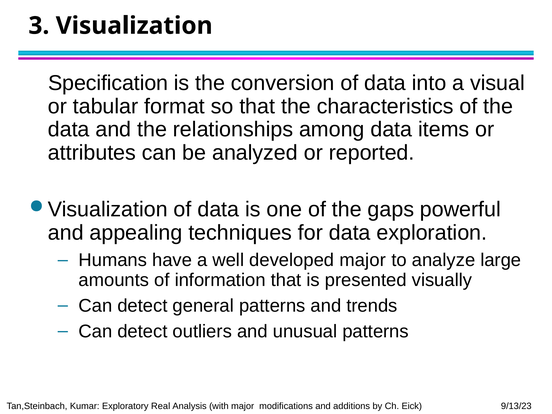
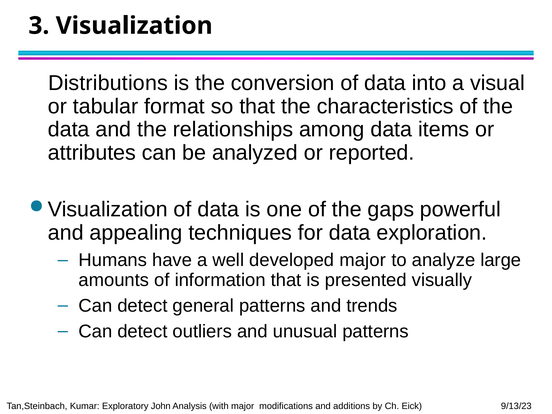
Specification: Specification -> Distributions
Real: Real -> John
